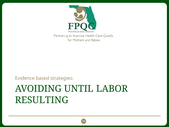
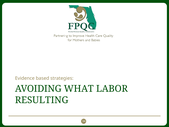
UNTIL: UNTIL -> WHAT
